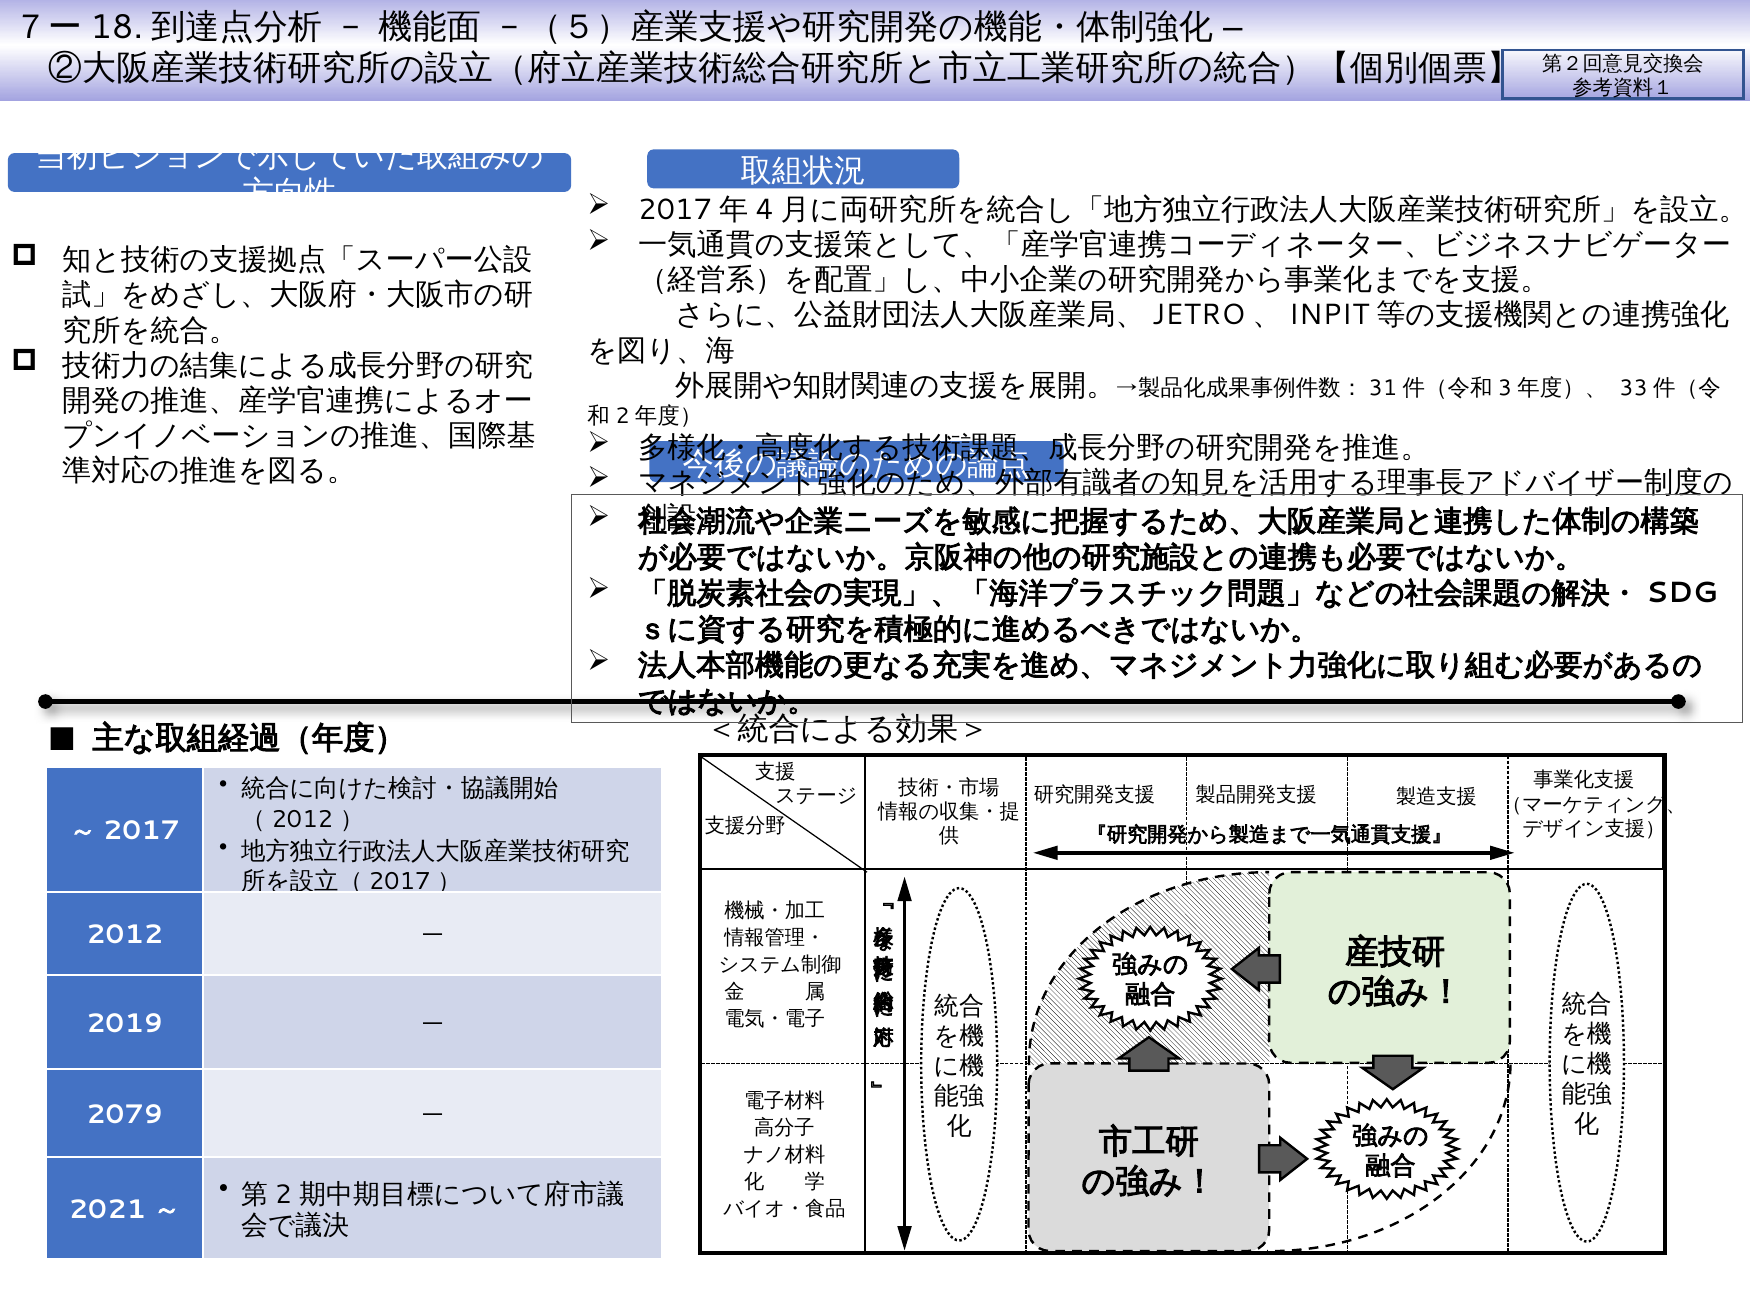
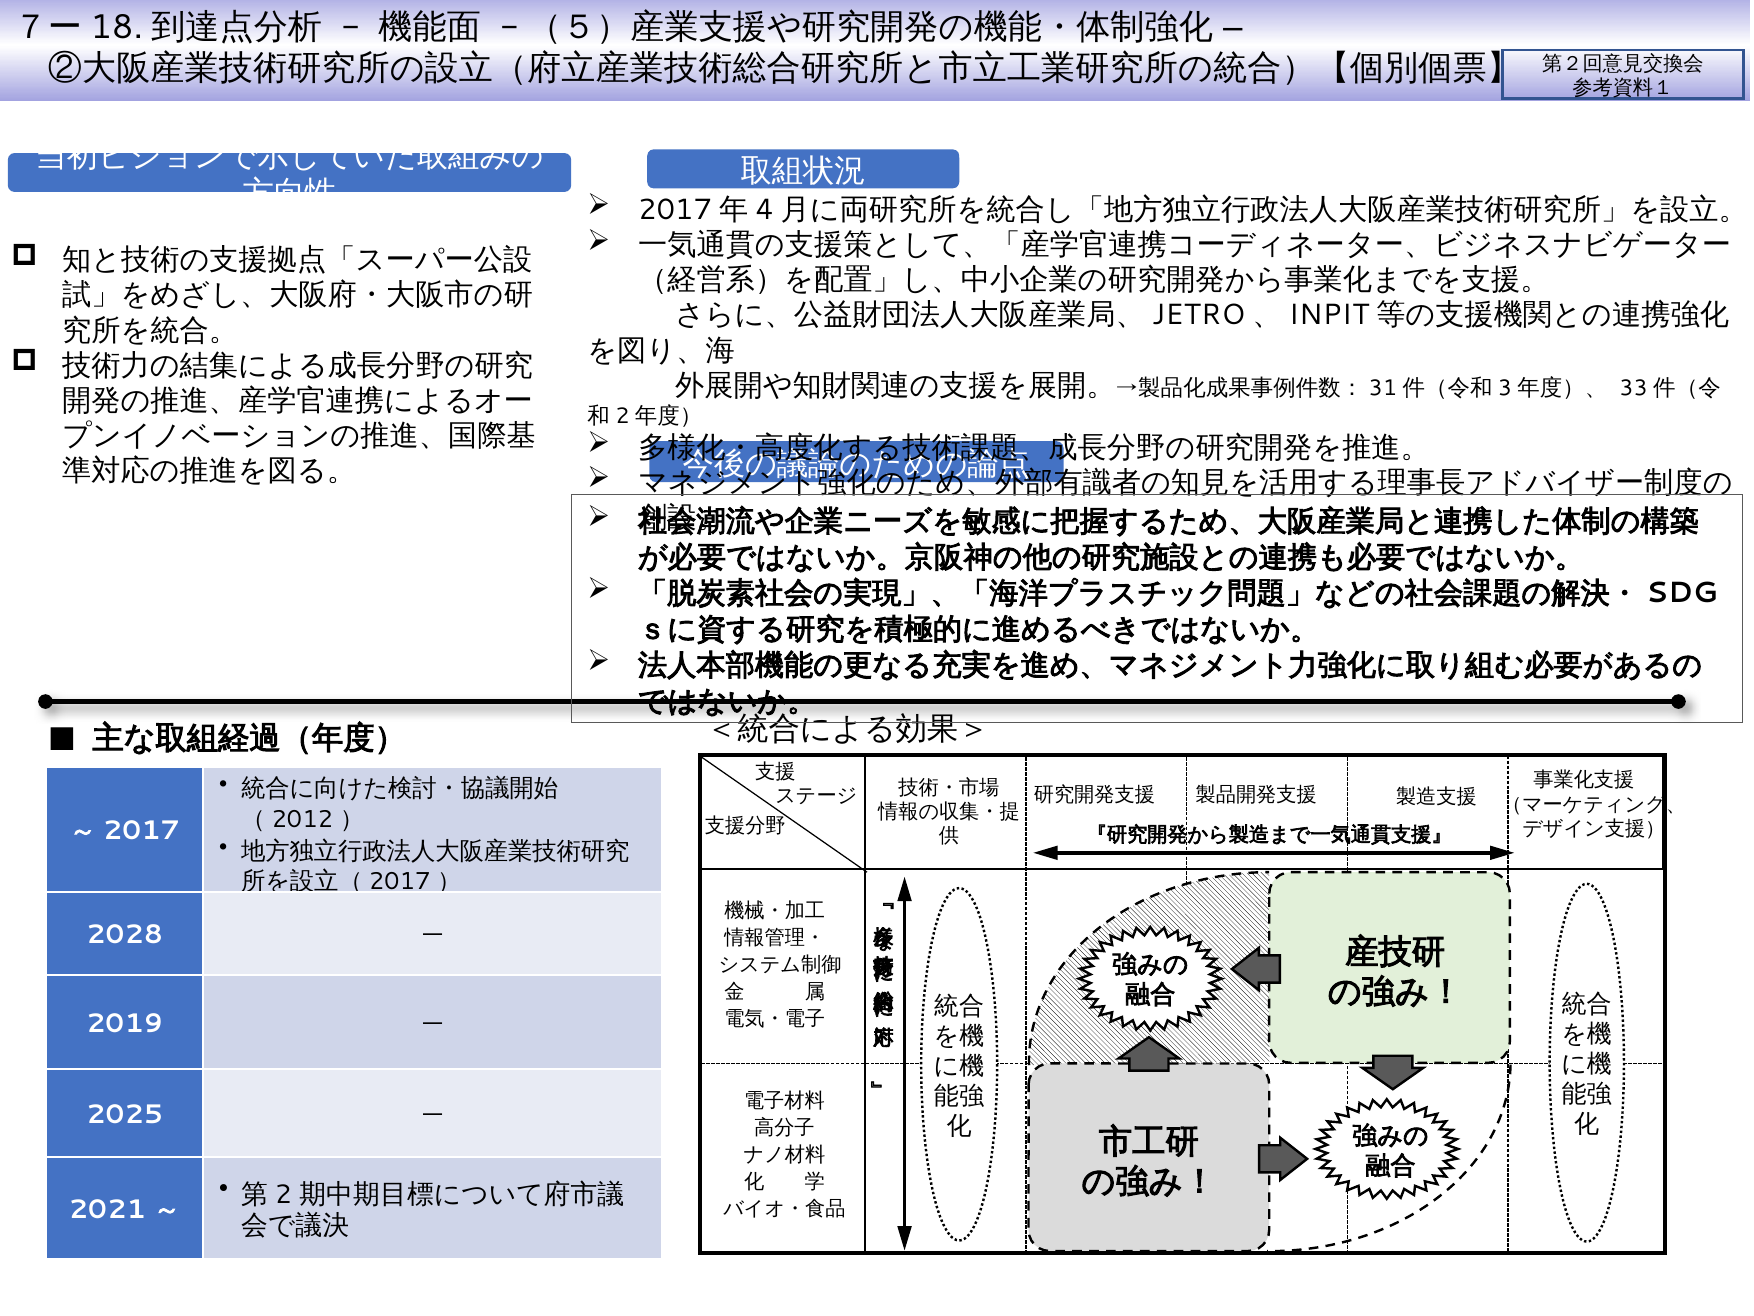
2012: 2012 -> 2028
2079: 2079 -> 2025
